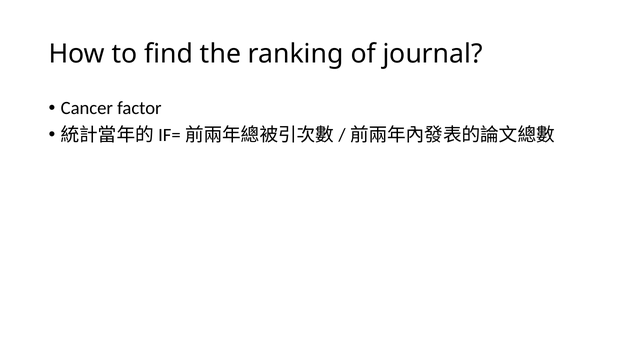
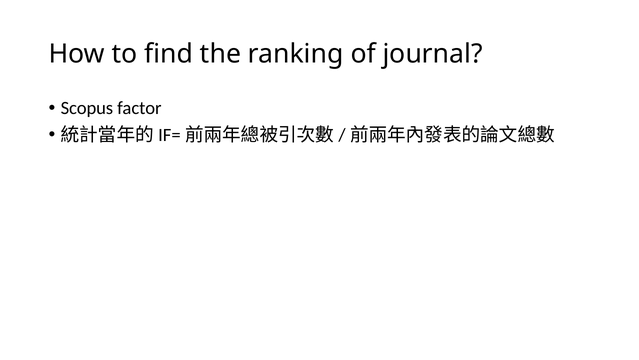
Cancer: Cancer -> Scopus
